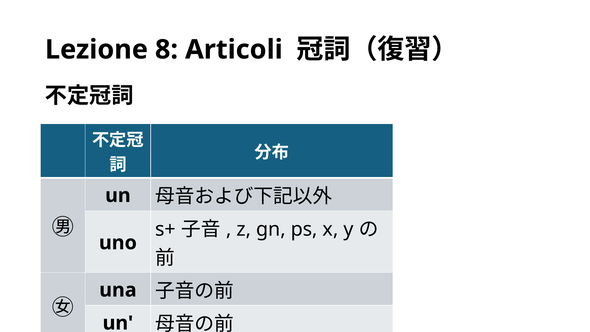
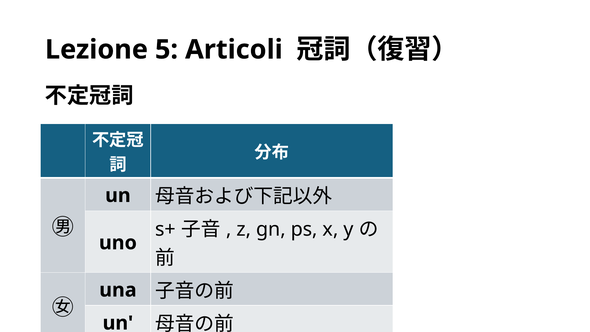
8: 8 -> 5
